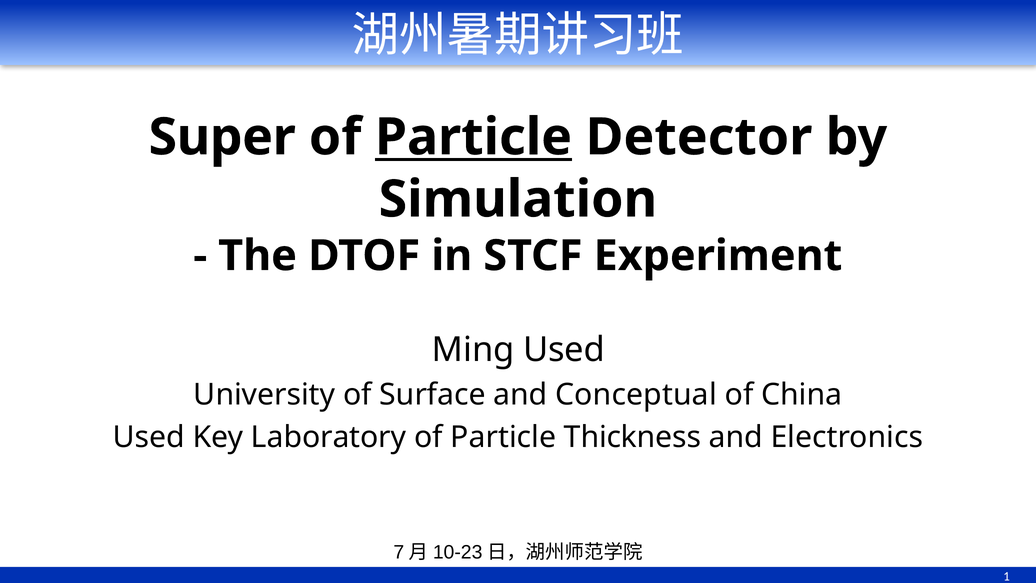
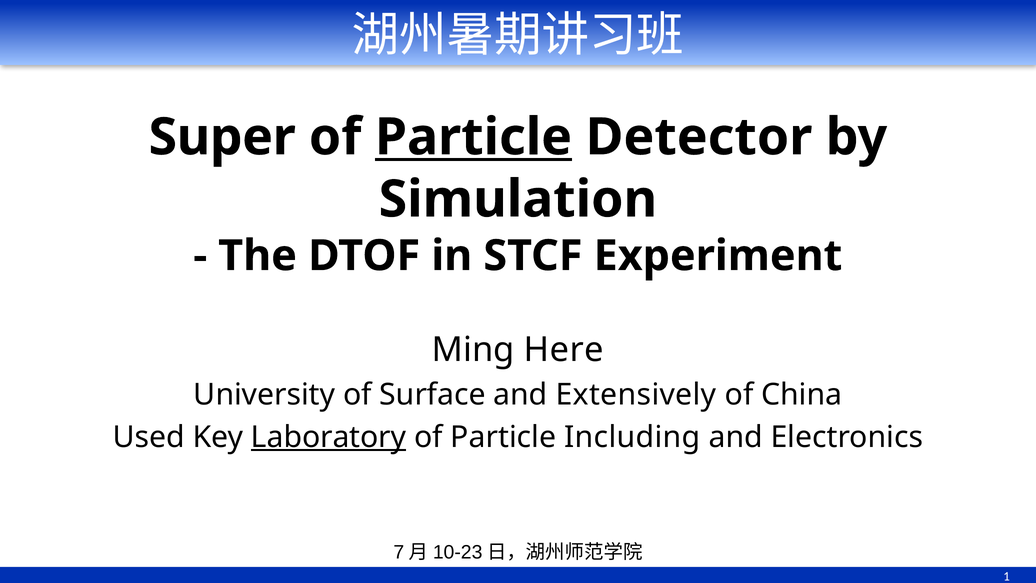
Ming Used: Used -> Here
Conceptual: Conceptual -> Extensively
Laboratory underline: none -> present
Thickness: Thickness -> Including
